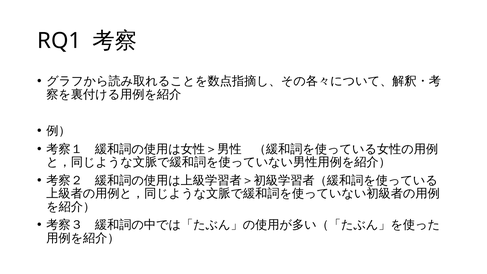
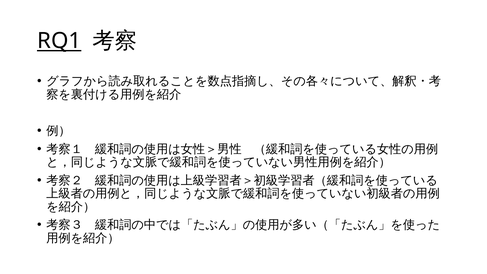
RQ1 underline: none -> present
